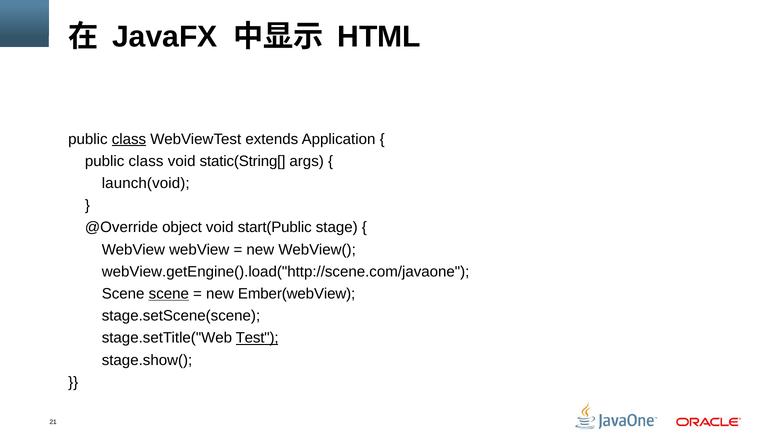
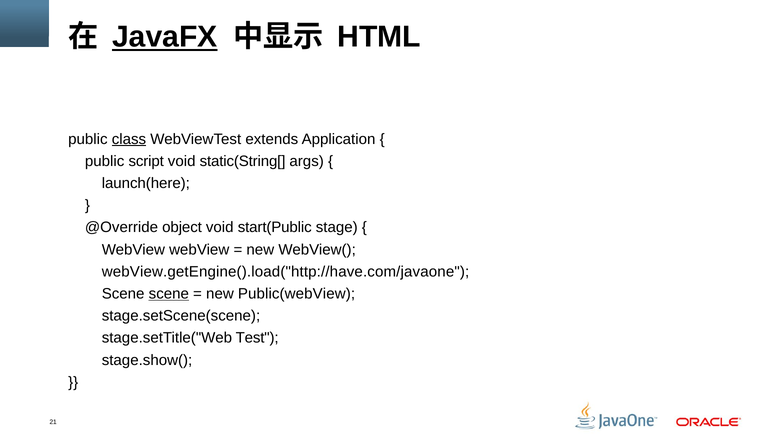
JavaFX underline: none -> present
class at (146, 161): class -> script
launch(void: launch(void -> launch(here
webView.getEngine().load("http://scene.com/javaone: webView.getEngine().load("http://scene.com/javaone -> webView.getEngine().load("http://have.com/javaone
Ember(webView: Ember(webView -> Public(webView
Test underline: present -> none
